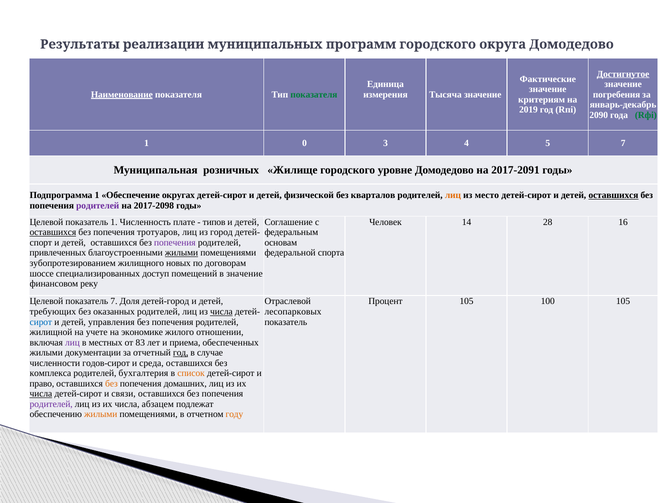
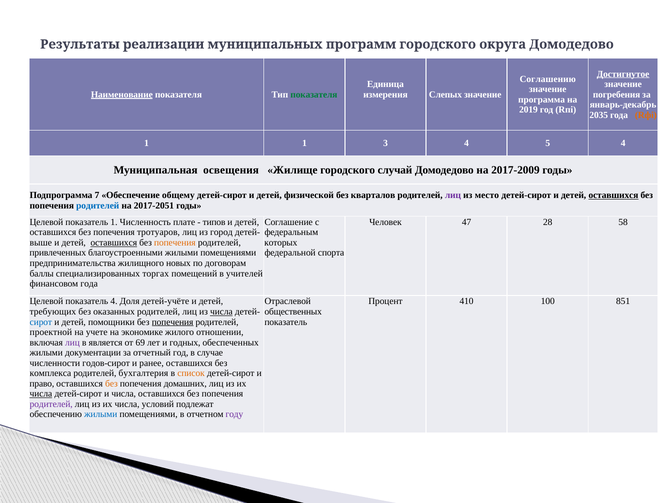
Фактические: Фактические -> Соглашению
Тысяча: Тысяча -> Слепых
критериям: критериям -> программа
2090: 2090 -> 2035
Rфi colour: green -> orange
1 0: 0 -> 1
5 7: 7 -> 4
розничных: розничных -> освещения
уровне: уровне -> случай
2017-2091: 2017-2091 -> 2017-2009
Подпрограмма 1: 1 -> 7
округах: округах -> общему
лиц at (453, 196) colour: orange -> purple
родителей at (98, 206) colour: purple -> blue
2017-2098: 2017-2098 -> 2017-2051
14: 14 -> 47
16: 16 -> 58
оставшихся at (53, 232) underline: present -> none
спорт: спорт -> выше
оставшихся at (114, 243) underline: none -> present
попечения at (175, 243) colour: purple -> orange
основам: основам -> которых
жилыми at (182, 253) underline: present -> none
зубопротезированием: зубопротезированием -> предпринимательства
шоссе: шоссе -> баллы
доступ: доступ -> торгах
в значение: значение -> учителей
финансовом реку: реку -> года
показатель 7: 7 -> 4
детей-город: детей-город -> детей-учёте
Процент 105: 105 -> 410
100 105: 105 -> 851
лесопарковых: лесопарковых -> общественных
управления: управления -> помощники
попечения at (173, 322) underline: none -> present
жилищной: жилищной -> проектной
местных: местных -> является
83: 83 -> 69
приема: приема -> годных
год at (181, 353) underline: present -> none
среда: среда -> ранее
и связи: связи -> числа
абзацем: абзацем -> условий
жилыми at (101, 415) colour: orange -> blue
году colour: orange -> purple
